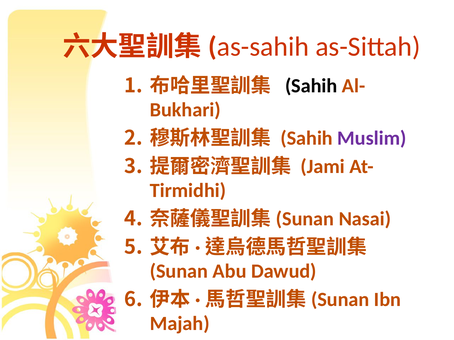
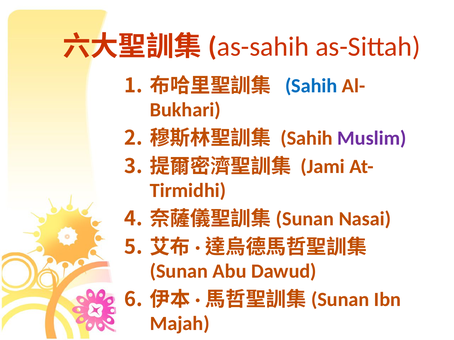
Sahih at (311, 86) colour: black -> blue
